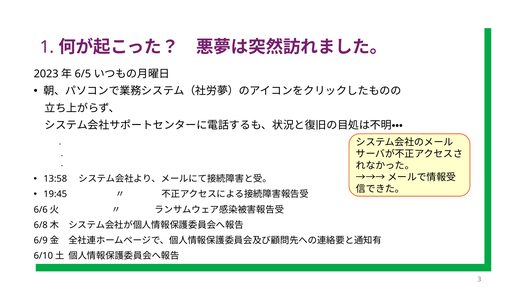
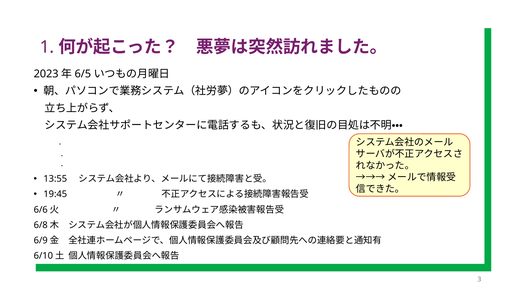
13:58: 13:58 -> 13:55
